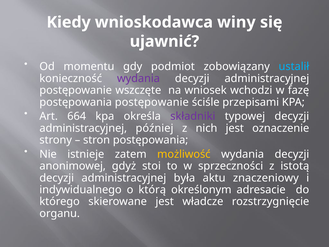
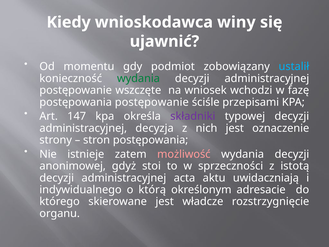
wydania at (138, 78) colour: purple -> green
664: 664 -> 147
później: później -> decyzja
możliwość colour: yellow -> pink
była: była -> acta
znaczeniowy: znaczeniowy -> uwidaczniają
